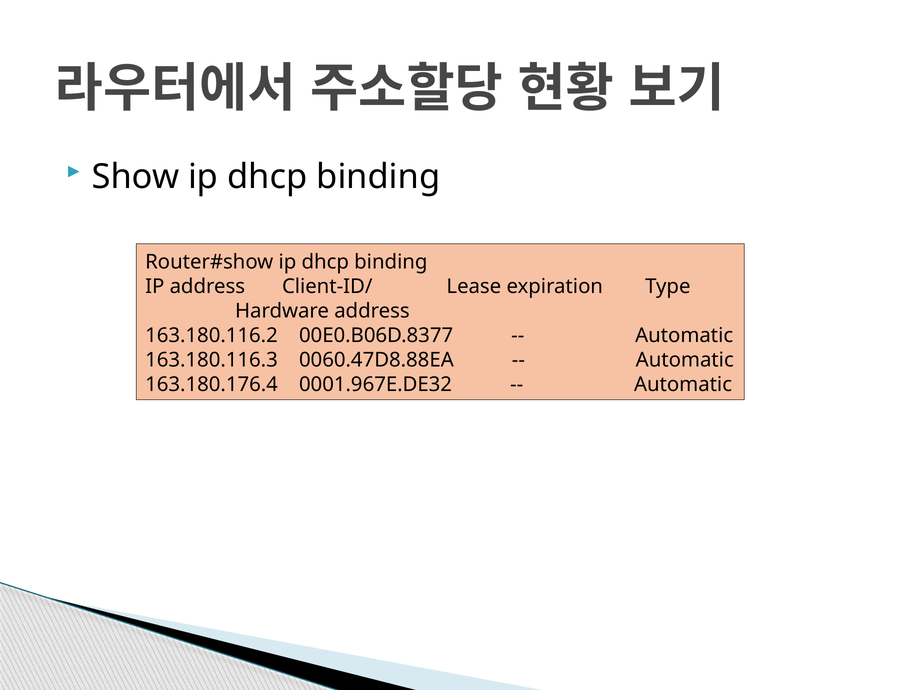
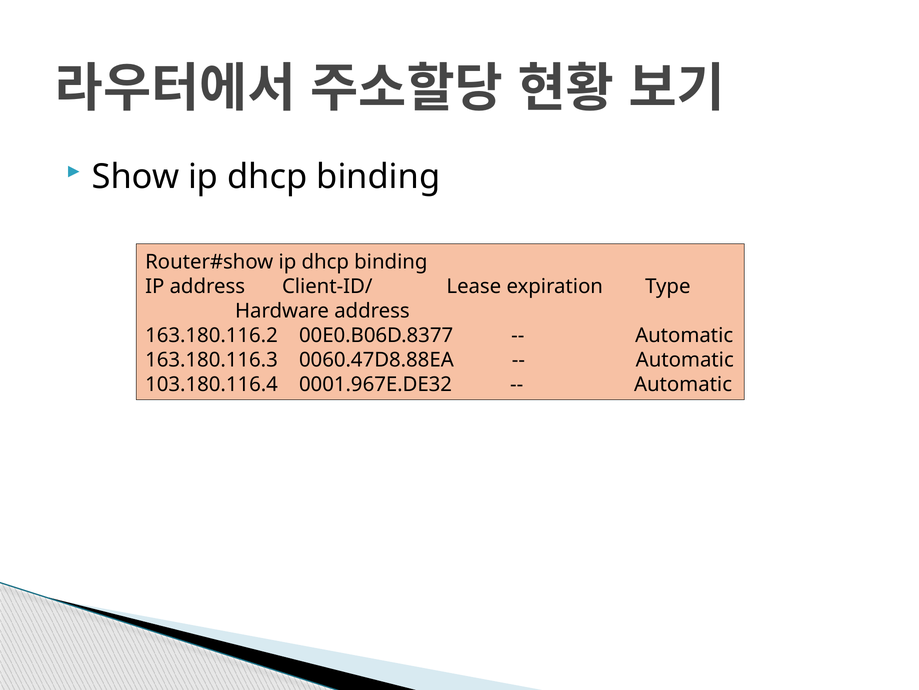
163.180.176.4: 163.180.176.4 -> 103.180.116.4
